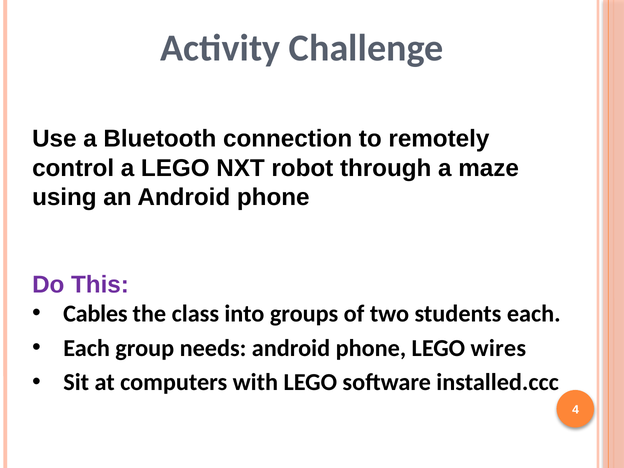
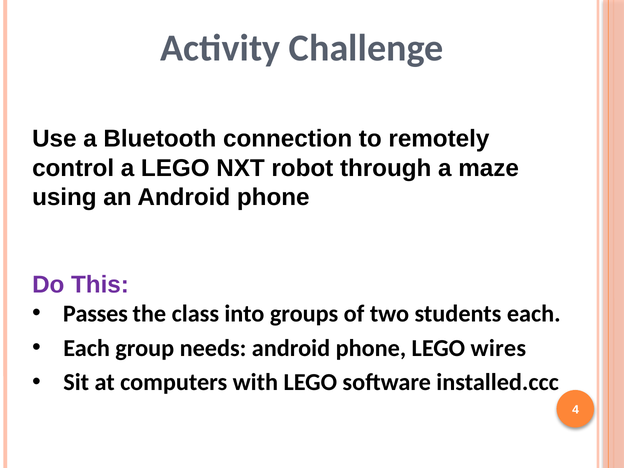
Cables: Cables -> Passes
